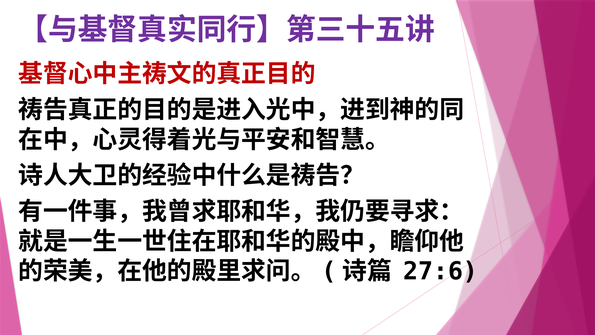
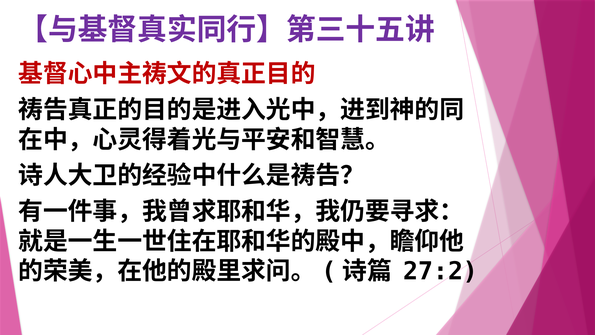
27:6: 27:6 -> 27:2
